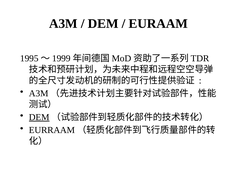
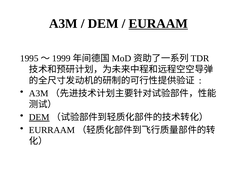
EURAAM underline: none -> present
